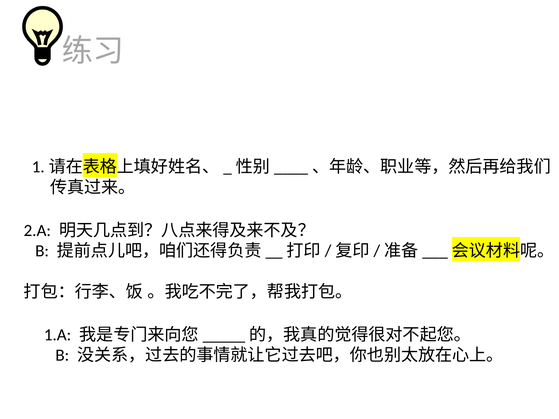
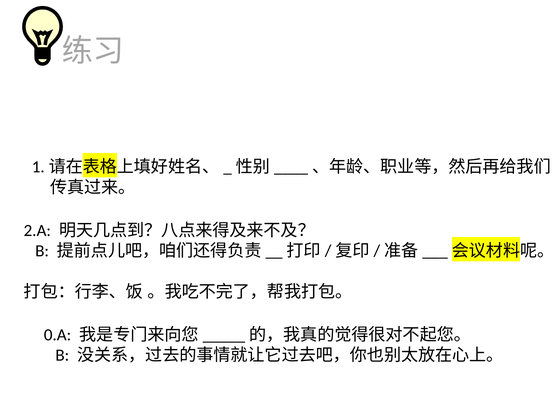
1.A: 1.A -> 0.A
